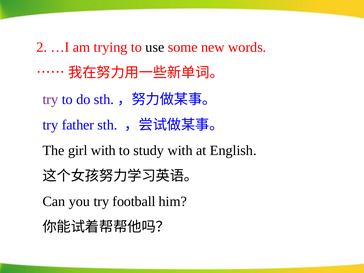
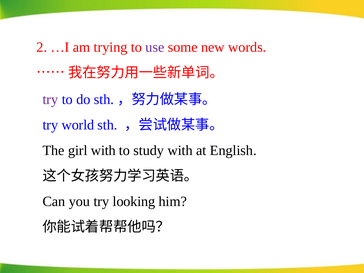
use colour: black -> purple
father: father -> world
football: football -> looking
